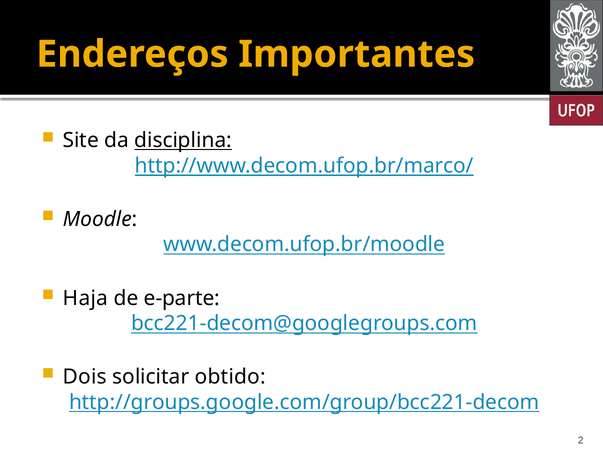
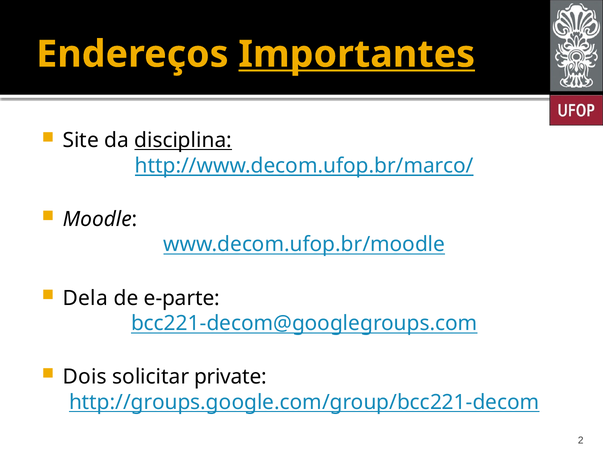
Importantes underline: none -> present
Haja: Haja -> Dela
obtido: obtido -> private
